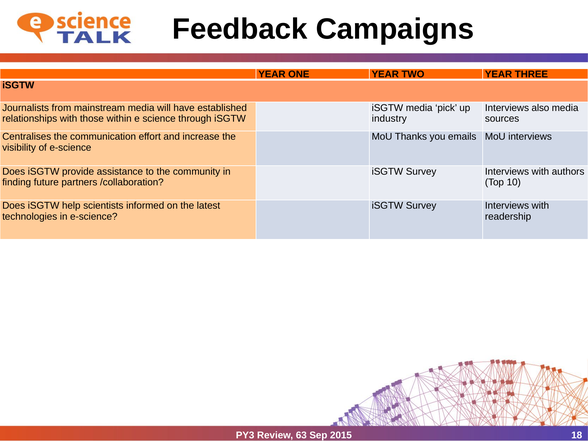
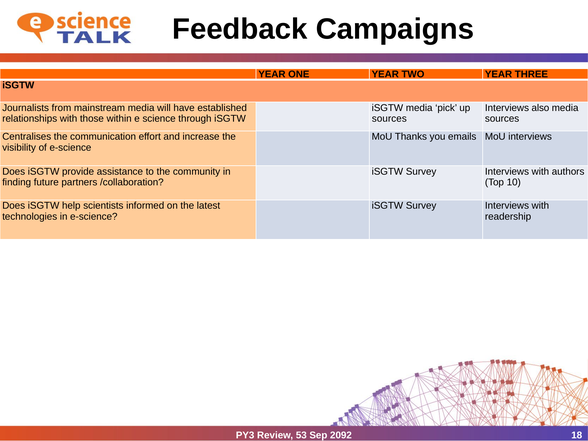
industry at (389, 119): industry -> sources
63: 63 -> 53
2015: 2015 -> 2092
